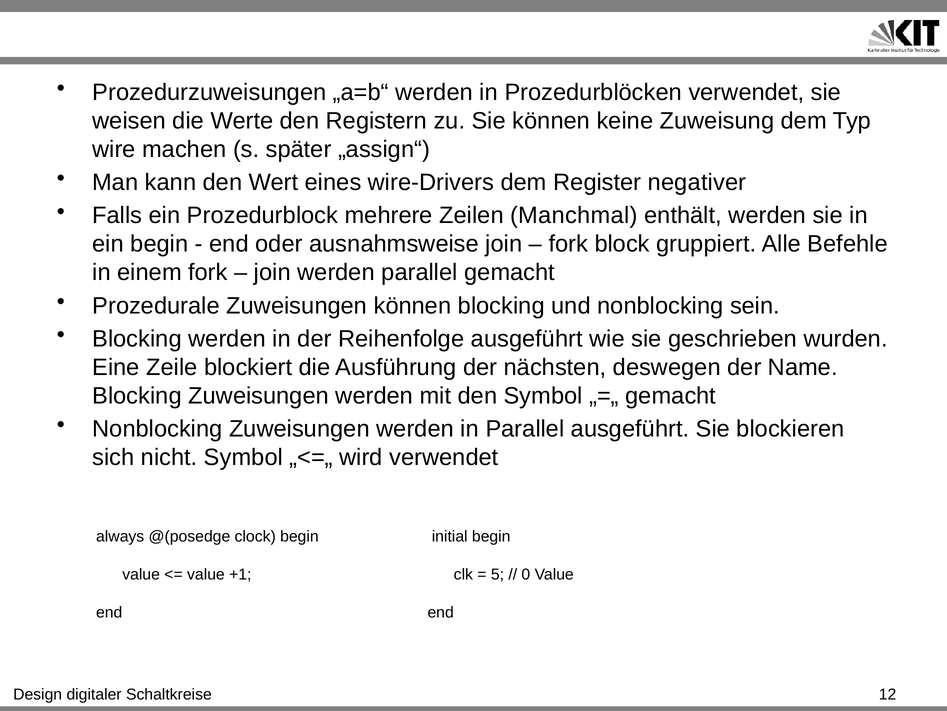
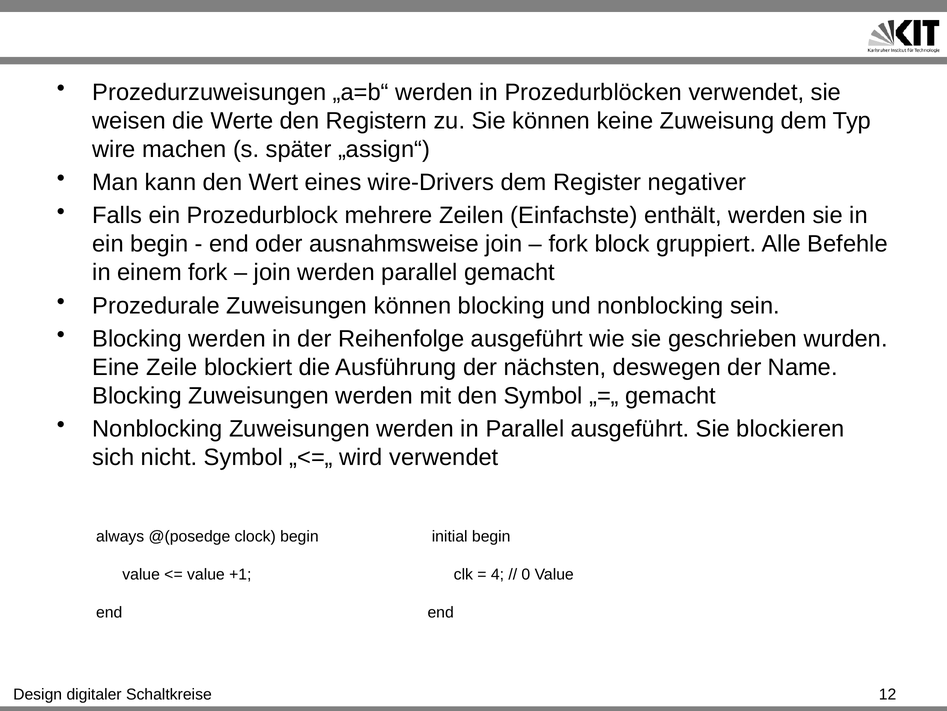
Manchmal: Manchmal -> Einfachste
5: 5 -> 4
